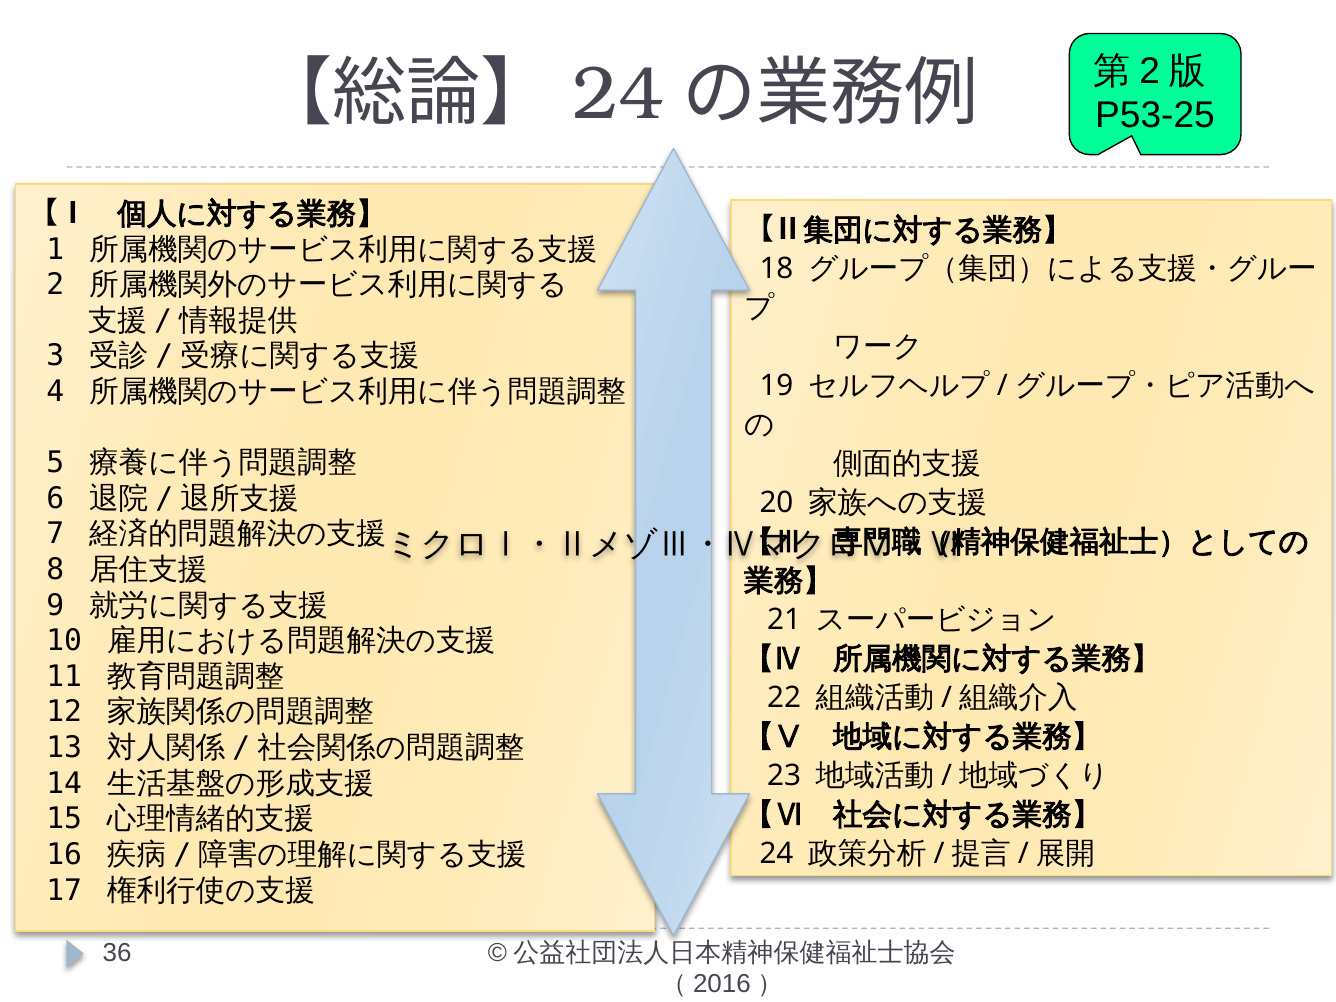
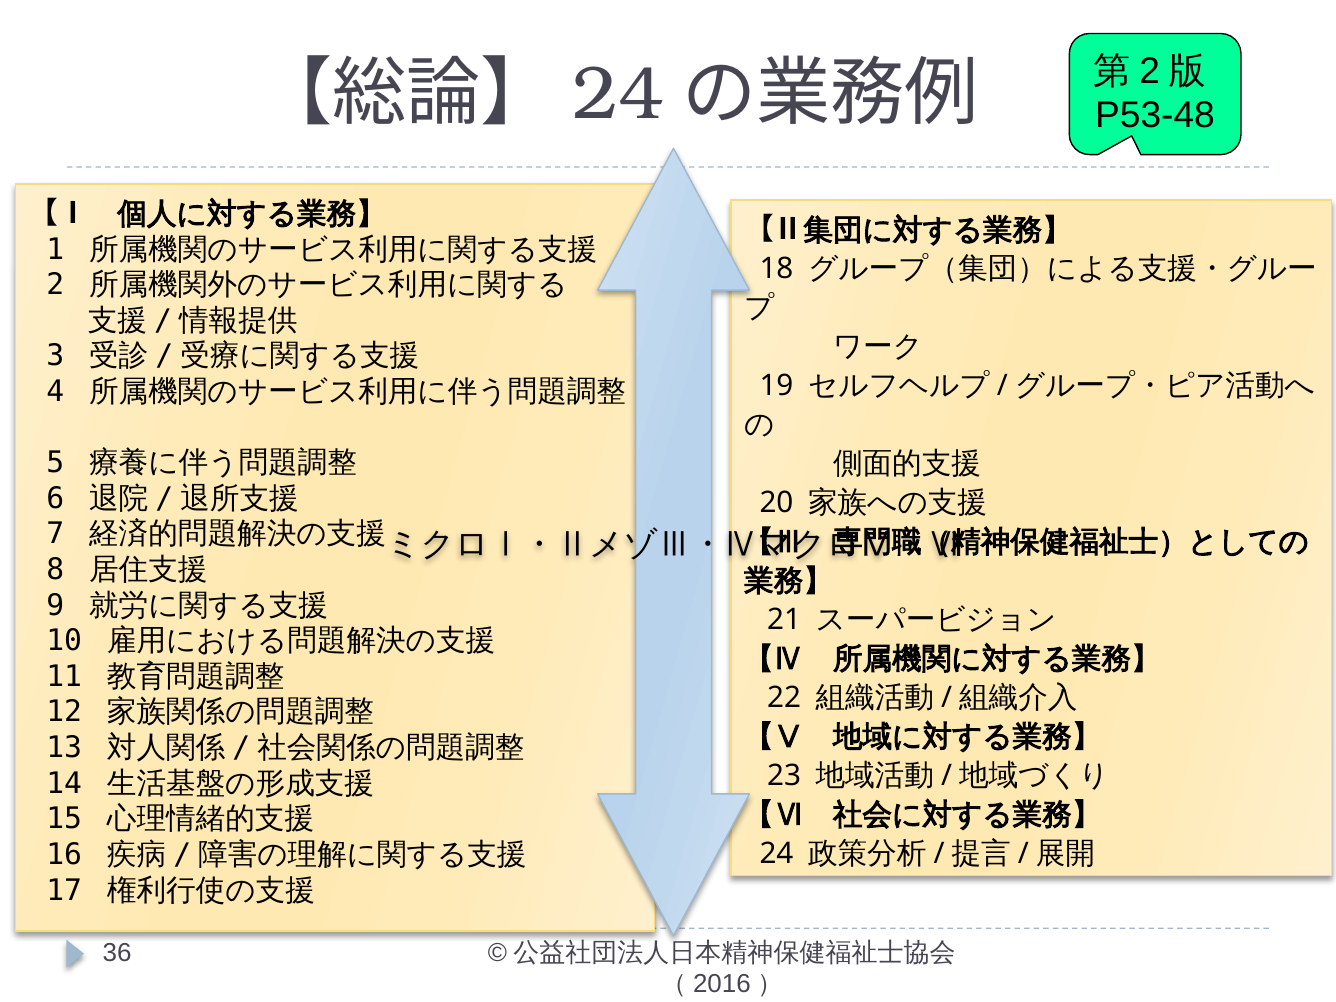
P53-25: P53-25 -> P53-48
